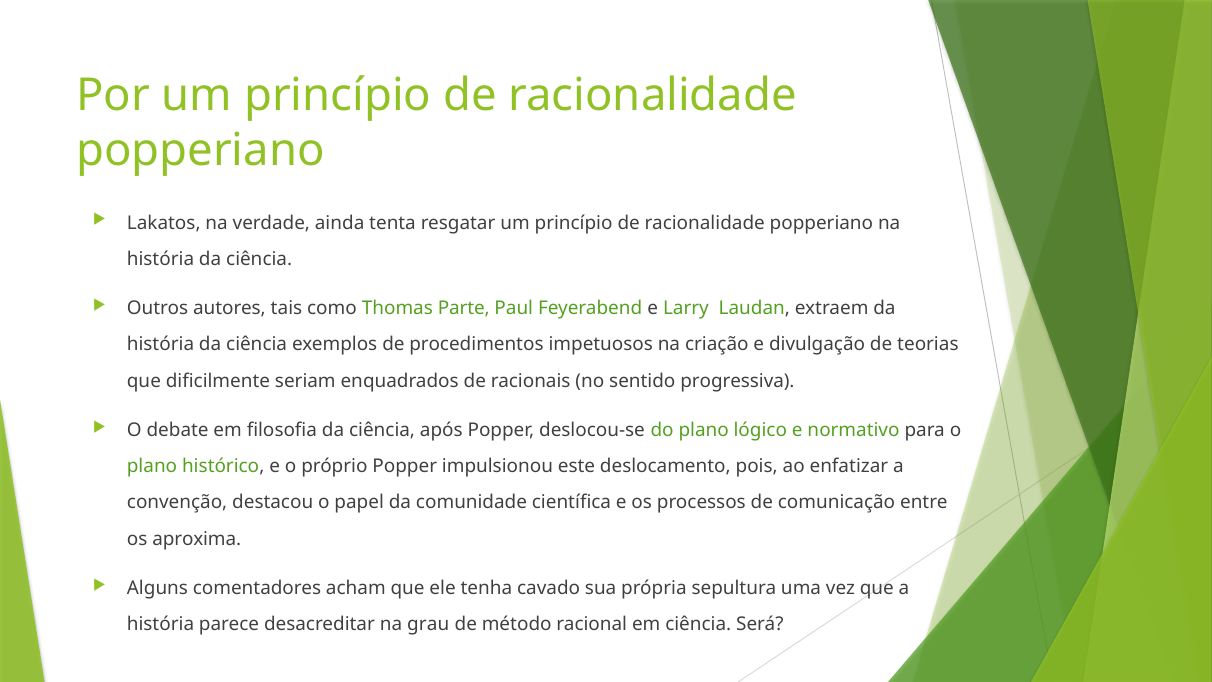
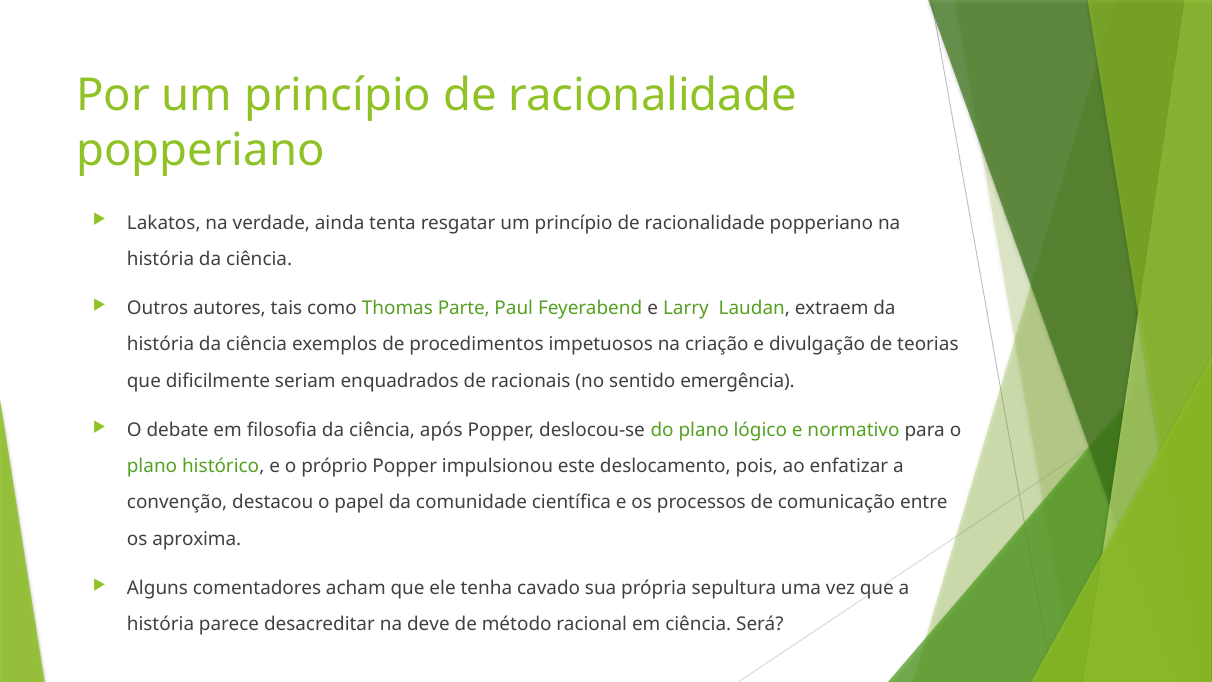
progressiva: progressiva -> emergência
grau: grau -> deve
